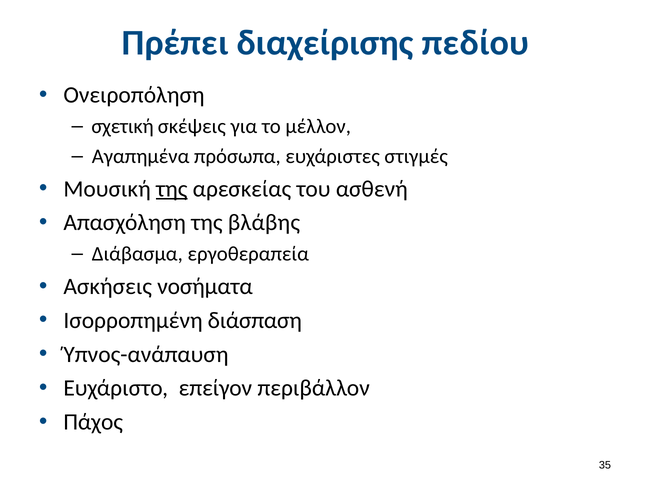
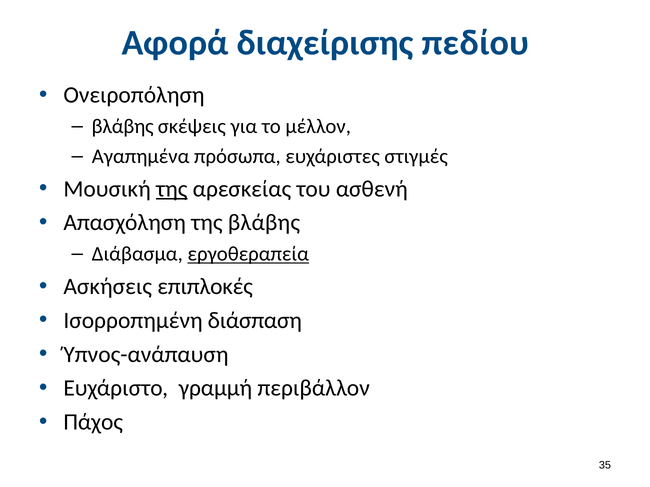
Πρέπει: Πρέπει -> Αφορά
σχετική at (123, 127): σχετική -> βλάβης
εργοθεραπεία underline: none -> present
νοσήματα: νοσήματα -> επιπλοκές
επείγον: επείγον -> γραμμή
